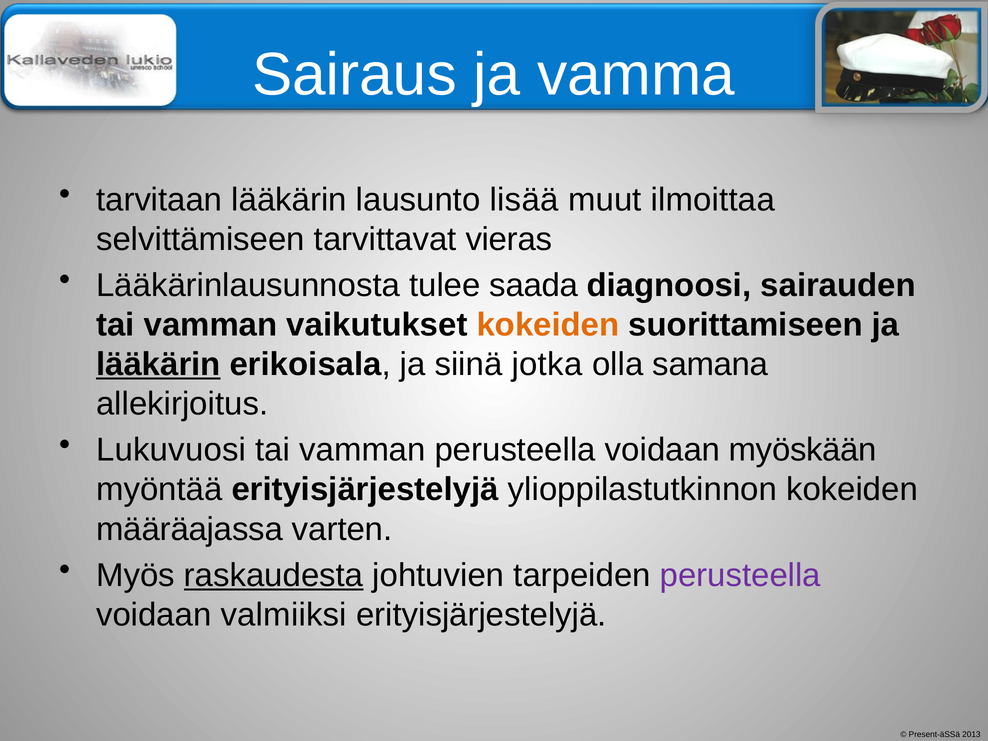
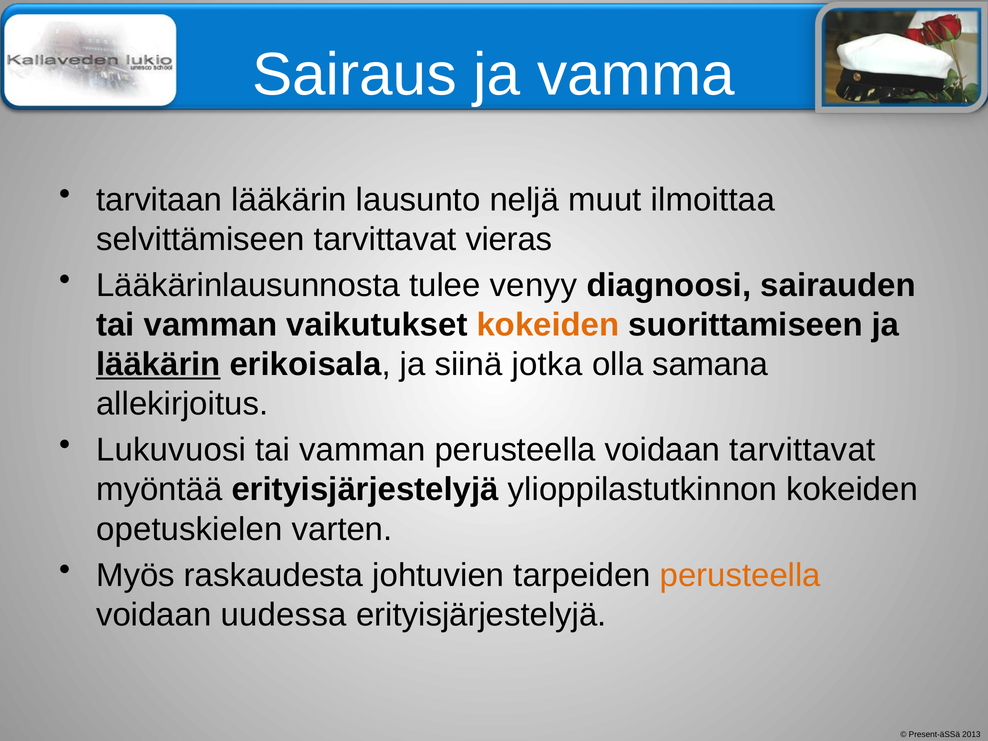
lisää: lisää -> neljä
saada: saada -> venyy
voidaan myöskään: myöskään -> tarvittavat
määräajassa: määräajassa -> opetuskielen
raskaudesta underline: present -> none
perusteella at (740, 575) colour: purple -> orange
valmiiksi: valmiiksi -> uudessa
